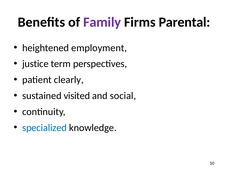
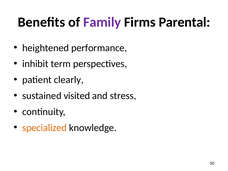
employment: employment -> performance
justice: justice -> inhibit
social: social -> stress
specialized colour: blue -> orange
